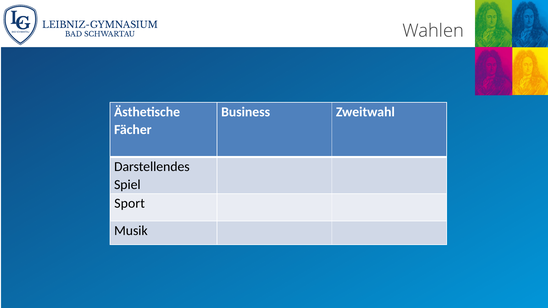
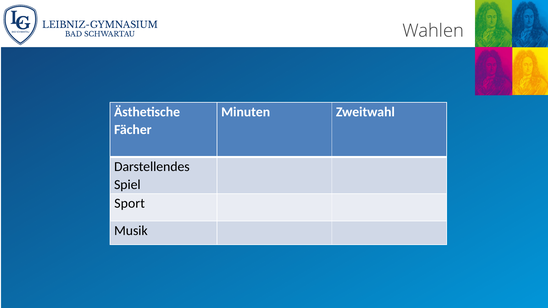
Business: Business -> Minuten
